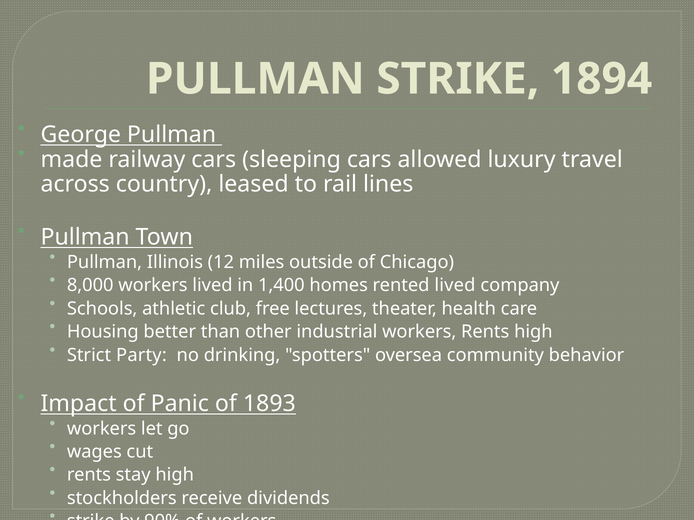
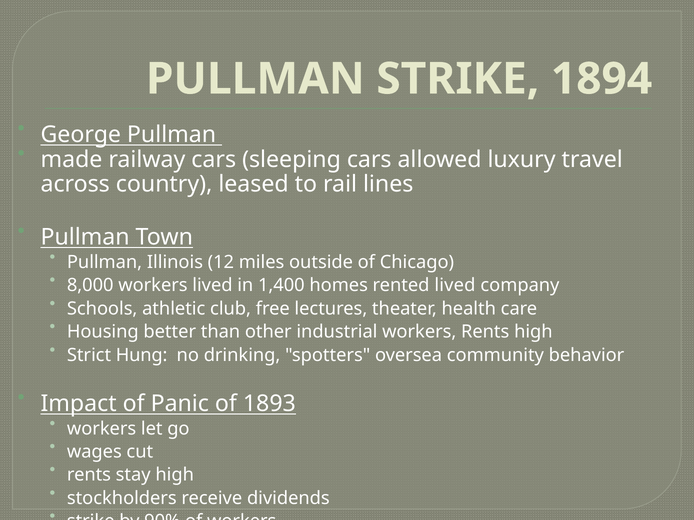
Party: Party -> Hung
